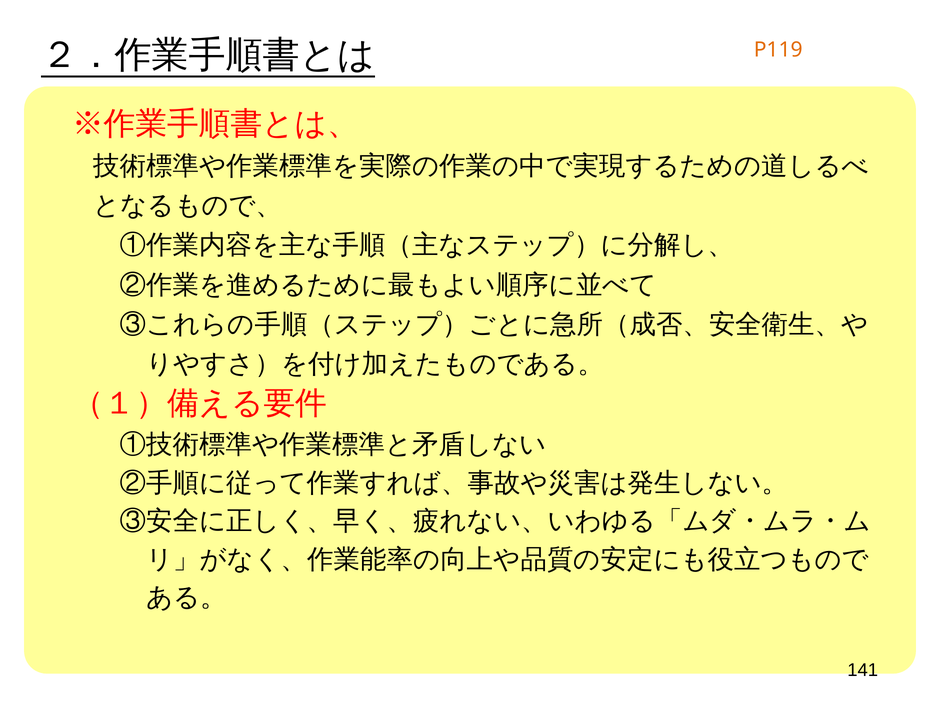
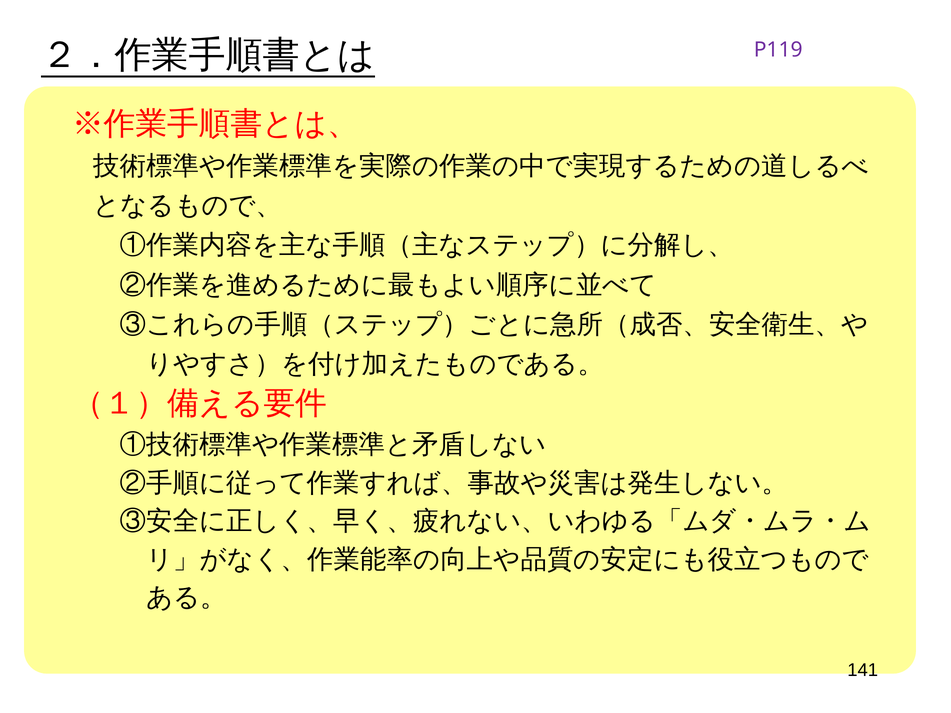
P119 colour: orange -> purple
